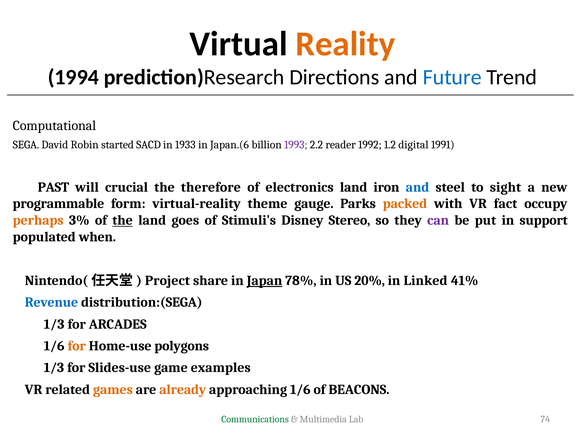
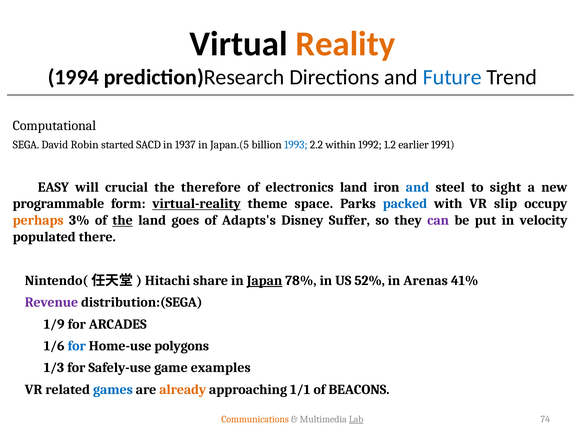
1933: 1933 -> 1937
Japan.(6: Japan.(6 -> Japan.(5
1993 colour: purple -> blue
reader: reader -> within
digital: digital -> earlier
PAST: PAST -> EASY
virtual-reality underline: none -> present
gauge: gauge -> space
packed colour: orange -> blue
fact: fact -> slip
Stimuli's: Stimuli's -> Adapts's
Stereo: Stereo -> Suffer
support: support -> velocity
when: when -> there
Project: Project -> Hitachi
20%: 20% -> 52%
Linked: Linked -> Arenas
Revenue colour: blue -> purple
1/3 at (54, 324): 1/3 -> 1/9
for at (77, 346) colour: orange -> blue
Slides-use: Slides-use -> Safely-use
games colour: orange -> blue
approaching 1/6: 1/6 -> 1/1
Communications colour: green -> orange
Lab underline: none -> present
